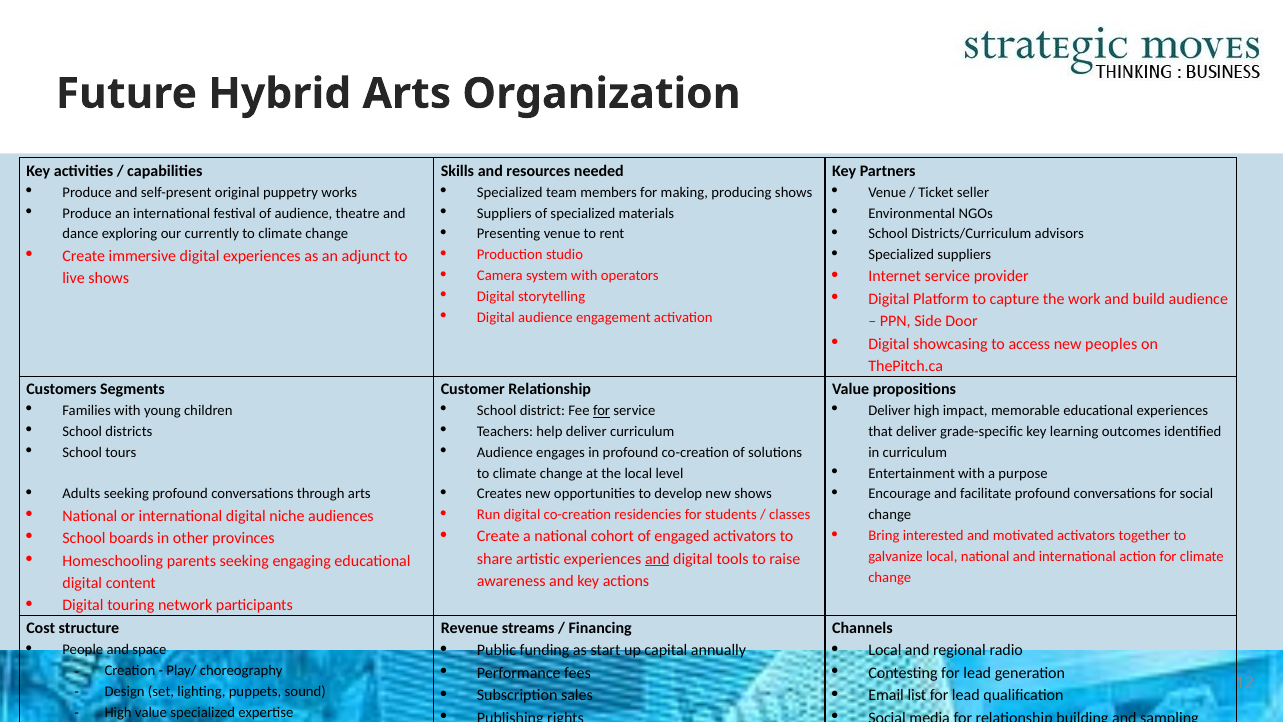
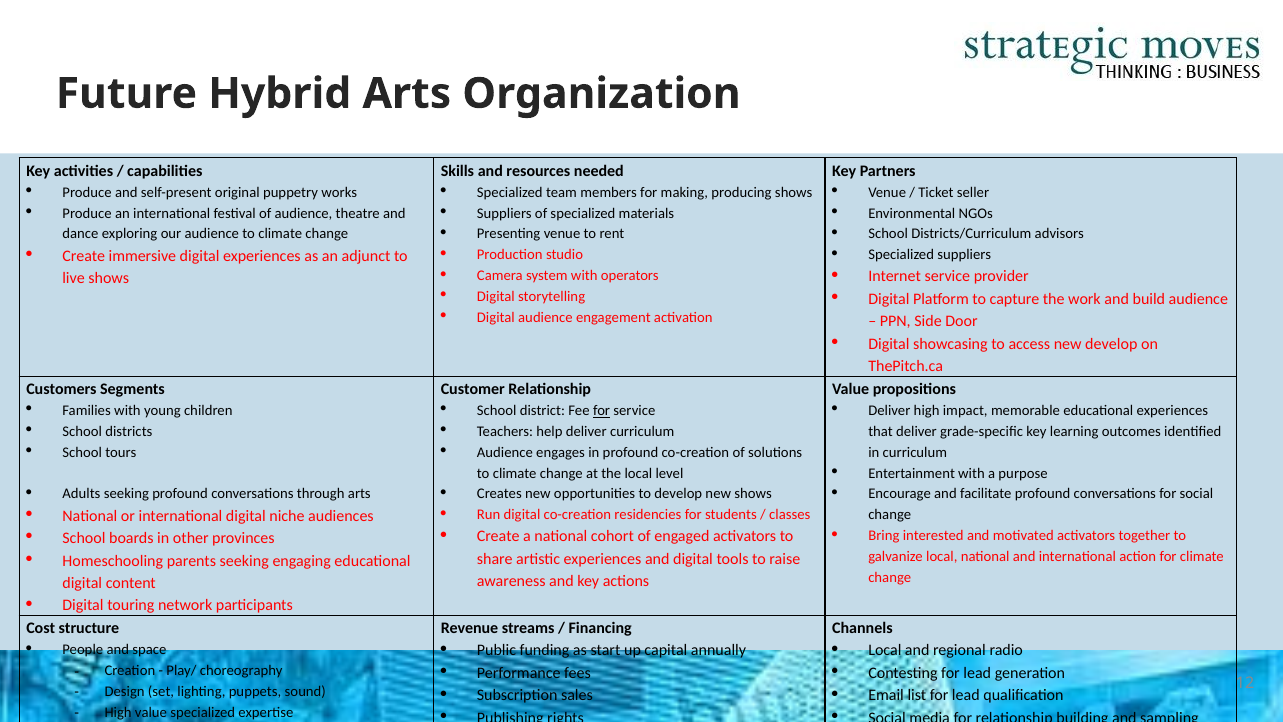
our currently: currently -> audience
new peoples: peoples -> develop
and at (657, 559) underline: present -> none
